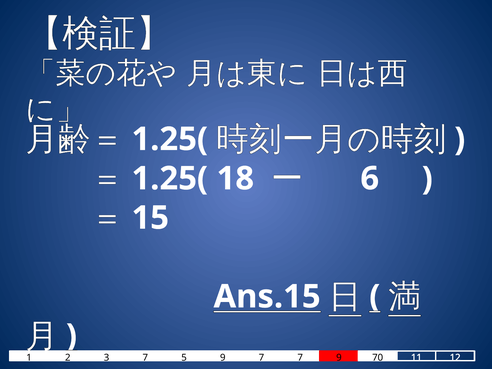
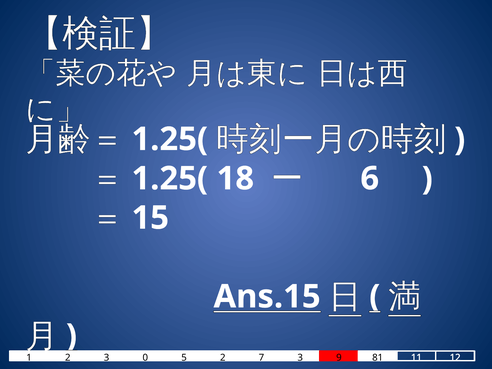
3 7: 7 -> 0
5 9: 9 -> 2
7 7: 7 -> 3
70: 70 -> 81
